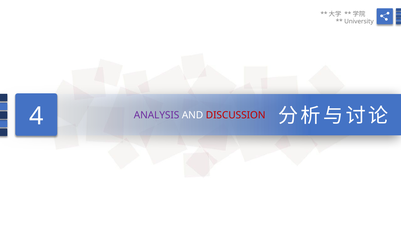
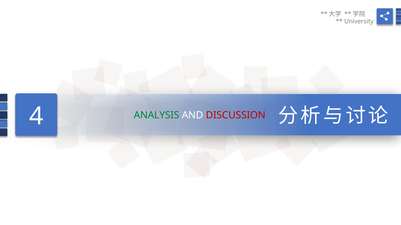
ANALYSIS colour: purple -> green
